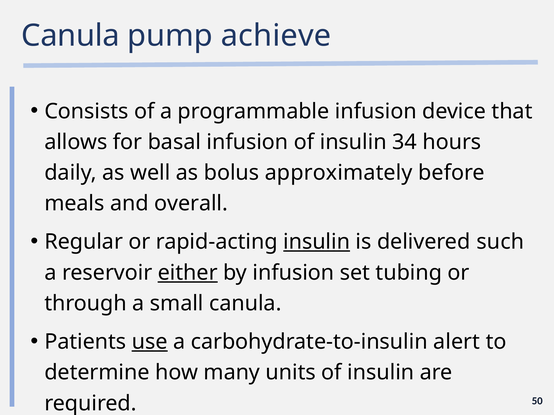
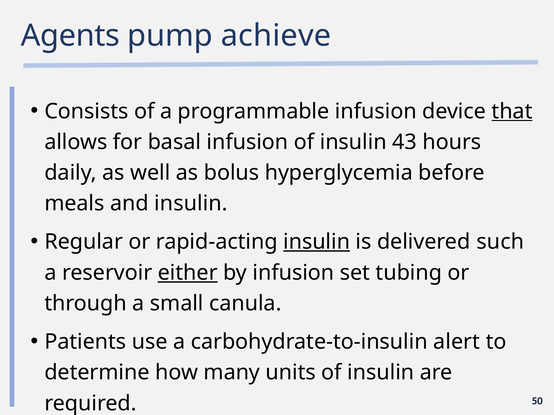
Canula at (70, 36): Canula -> Agents
that underline: none -> present
34: 34 -> 43
approximately: approximately -> hyperglycemia
and overall: overall -> insulin
use underline: present -> none
